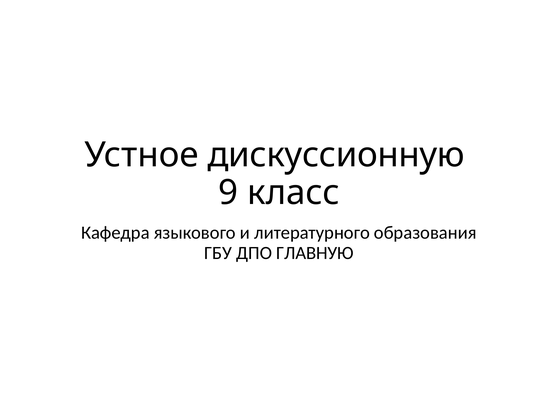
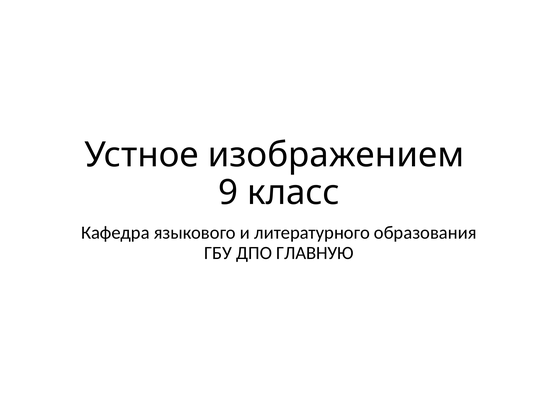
дискуссионную: дискуссионную -> изображением
